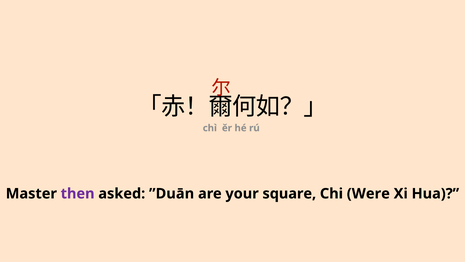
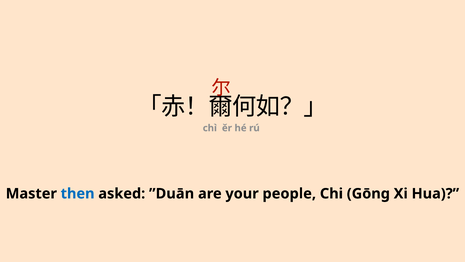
then colour: purple -> blue
square: square -> people
Were: Were -> Gōng
